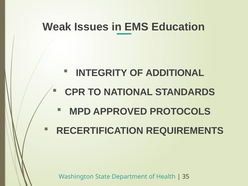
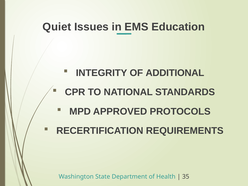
Weak: Weak -> Quiet
